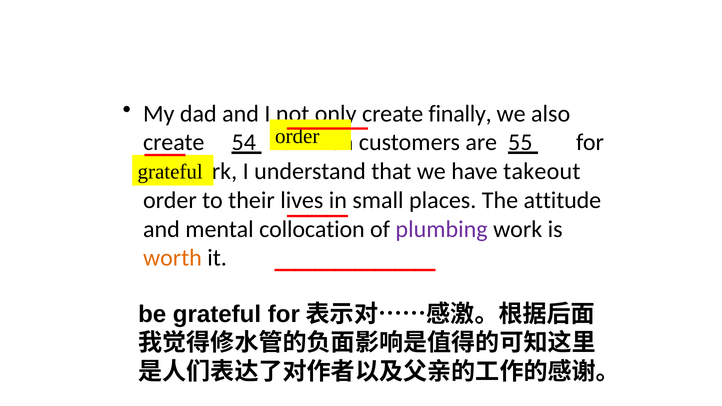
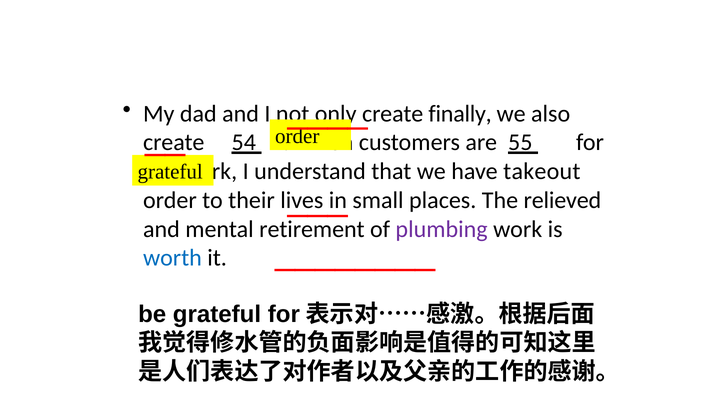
attitude: attitude -> relieved
collocation: collocation -> retirement
worth colour: orange -> blue
